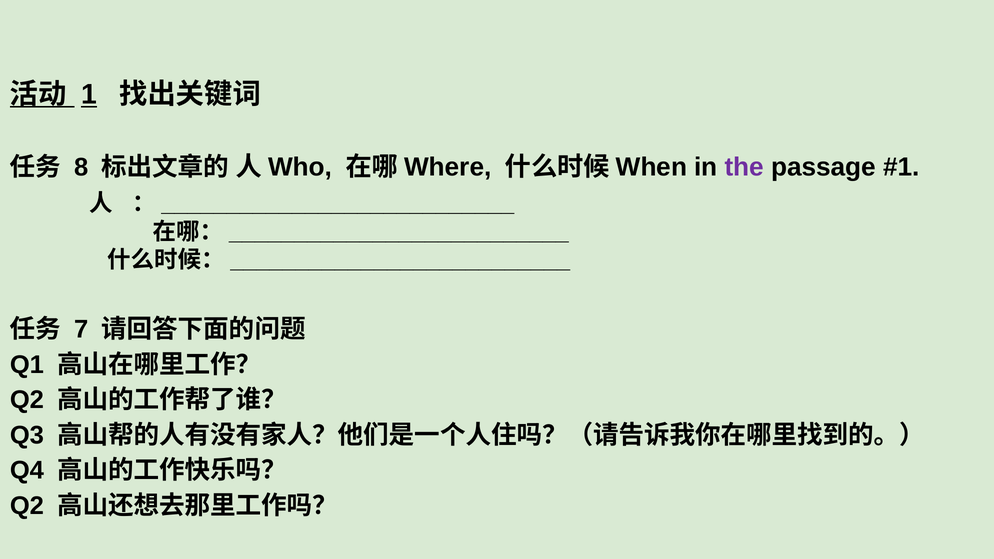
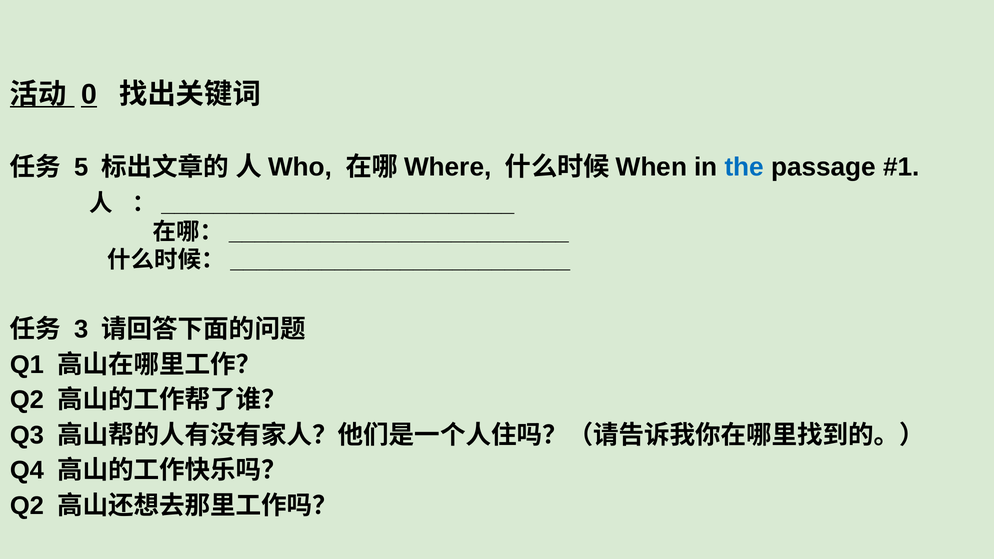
1: 1 -> 0
8: 8 -> 5
the colour: purple -> blue
7: 7 -> 3
